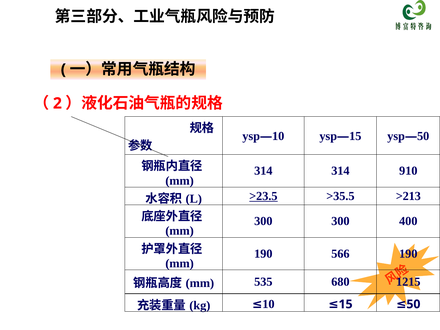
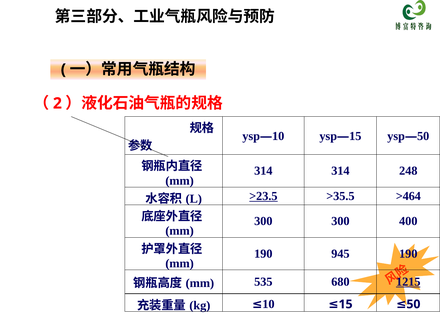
910: 910 -> 248
>213: >213 -> >464
566: 566 -> 945
1215 underline: none -> present
